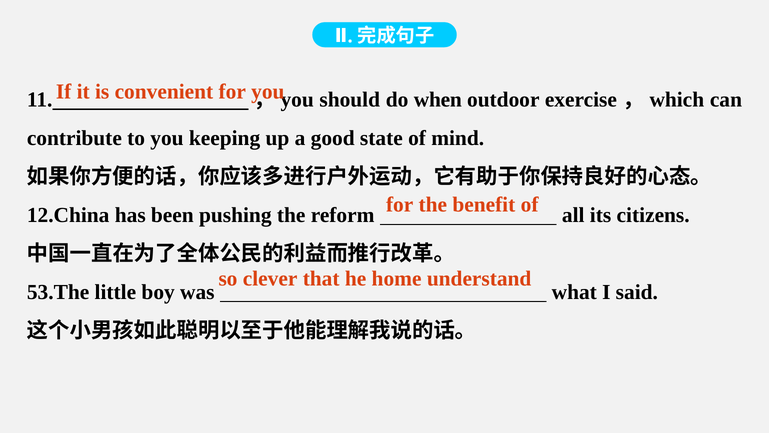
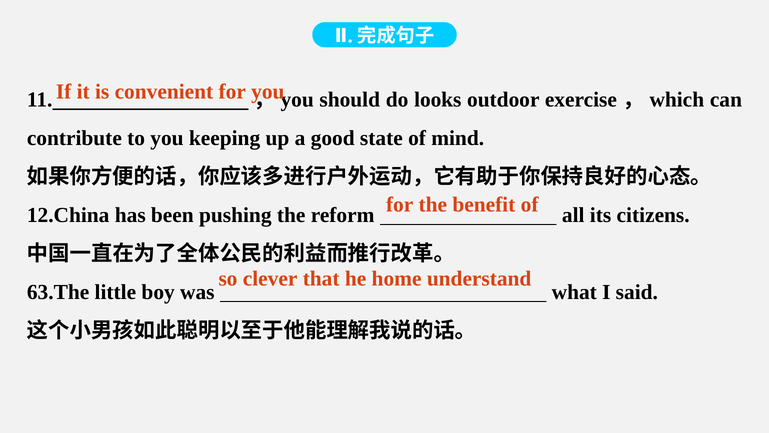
when: when -> looks
53.The: 53.The -> 63.The
